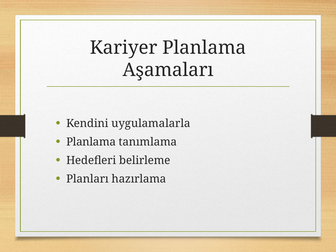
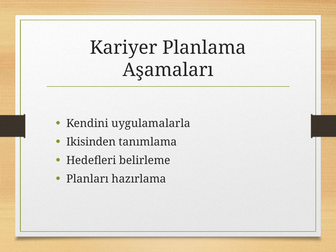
Planlama at (91, 142): Planlama -> Ikisinden
